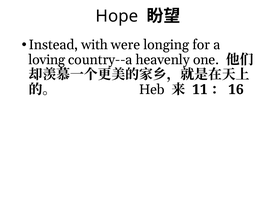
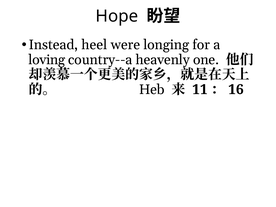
with: with -> heel
